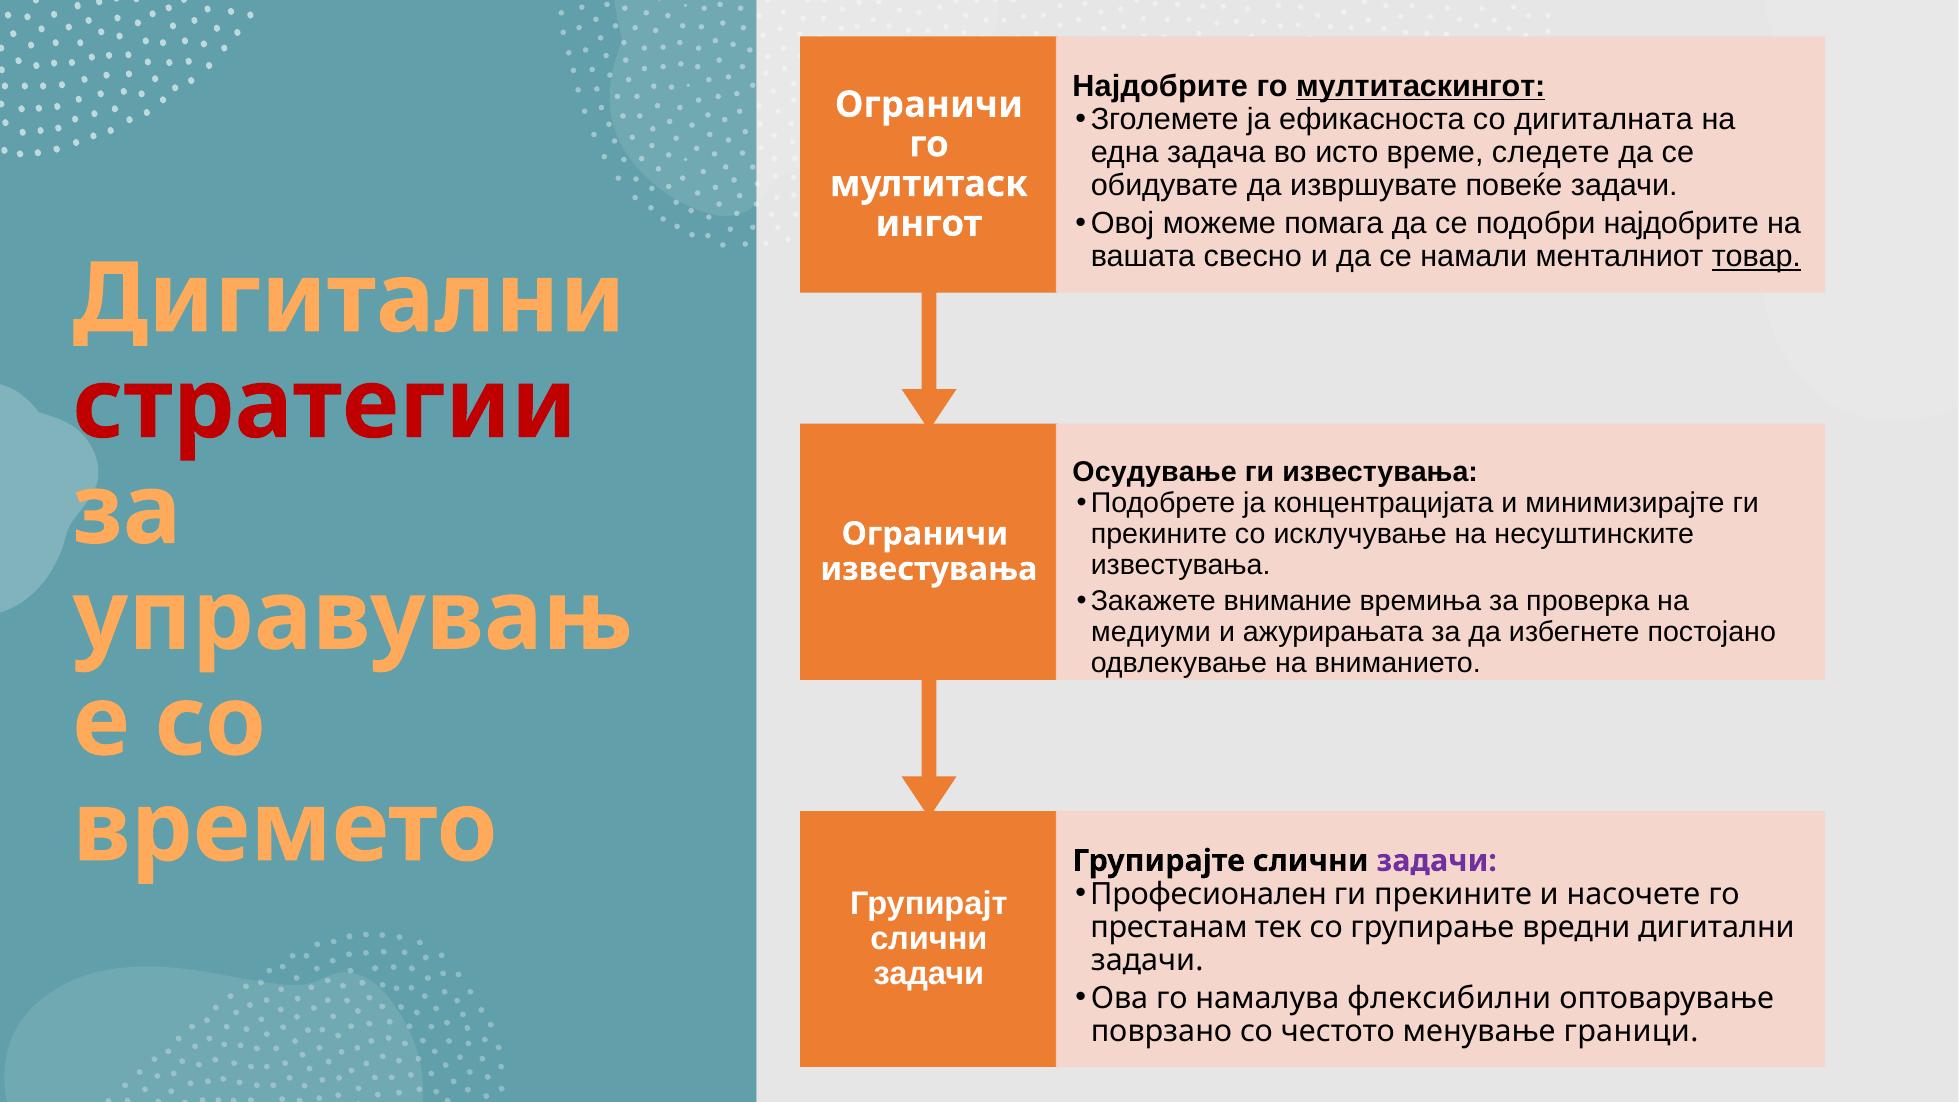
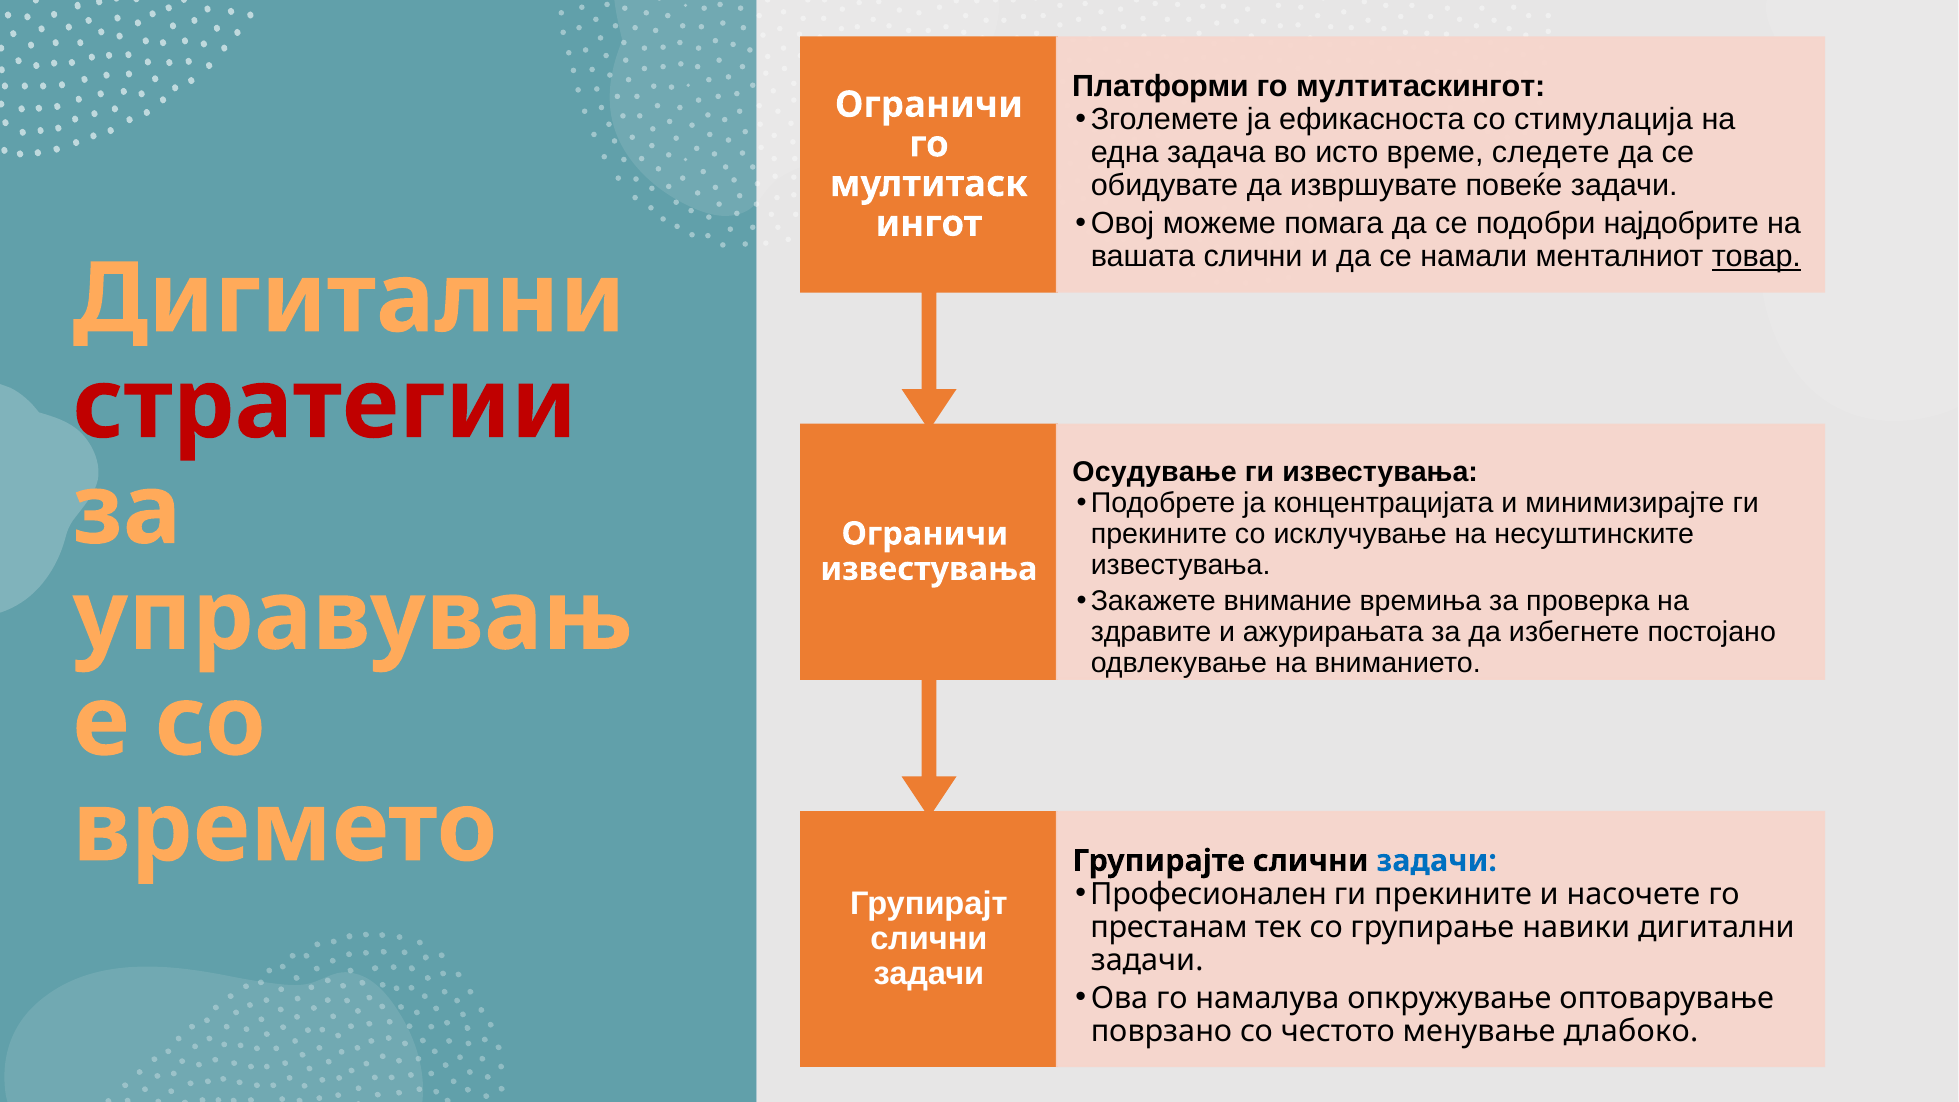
Најдобрите at (1160, 86): Најдобрите -> Платформи
мултитаскингот underline: present -> none
дигиталната: дигиталната -> стимулација
вашата свесно: свесно -> слични
медиуми: медиуми -> здравите
задачи at (1437, 861) colour: purple -> blue
вредни: вредни -> навики
флексибилни: флексибилни -> опкружување
граници: граници -> длабоко
